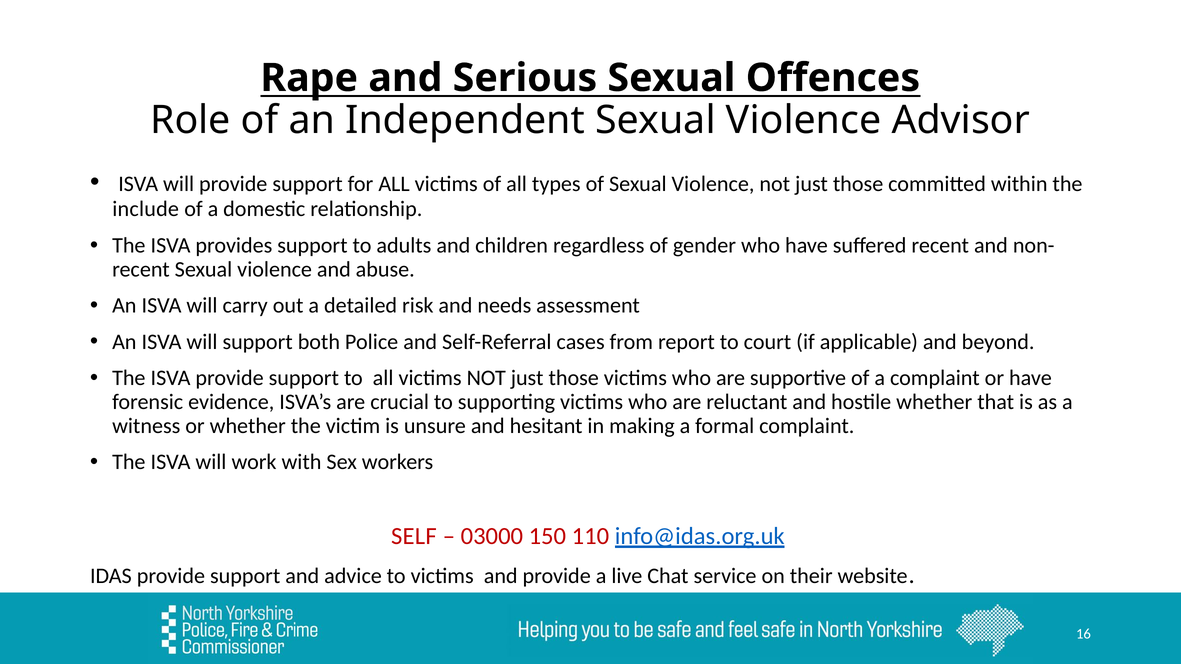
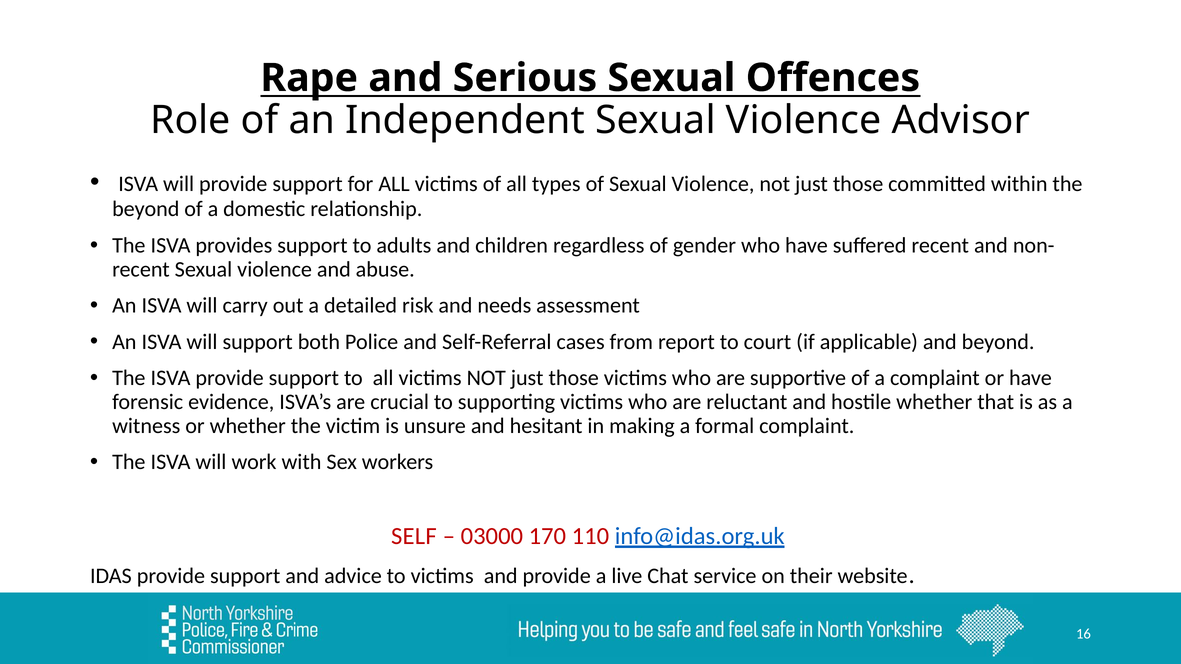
include at (146, 209): include -> beyond
150: 150 -> 170
